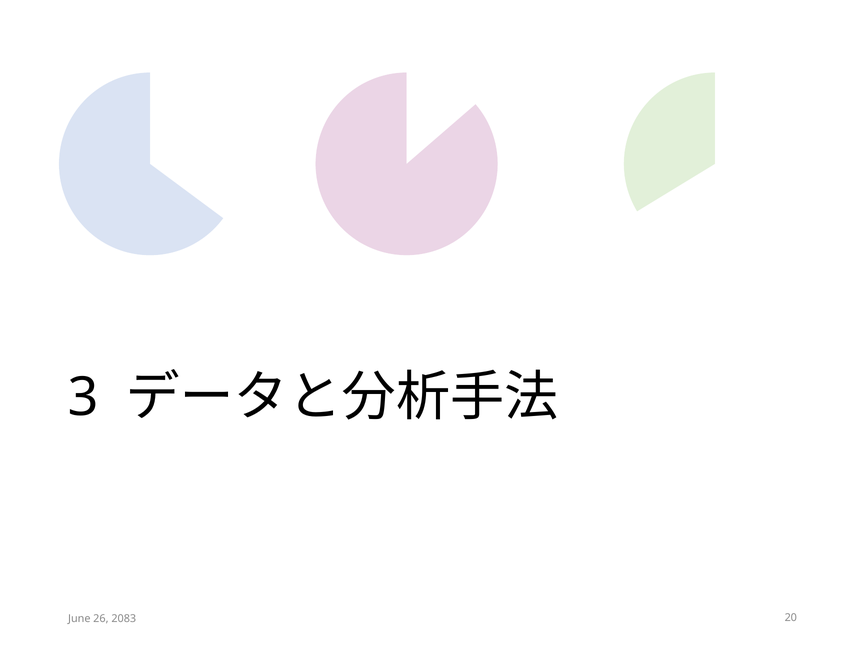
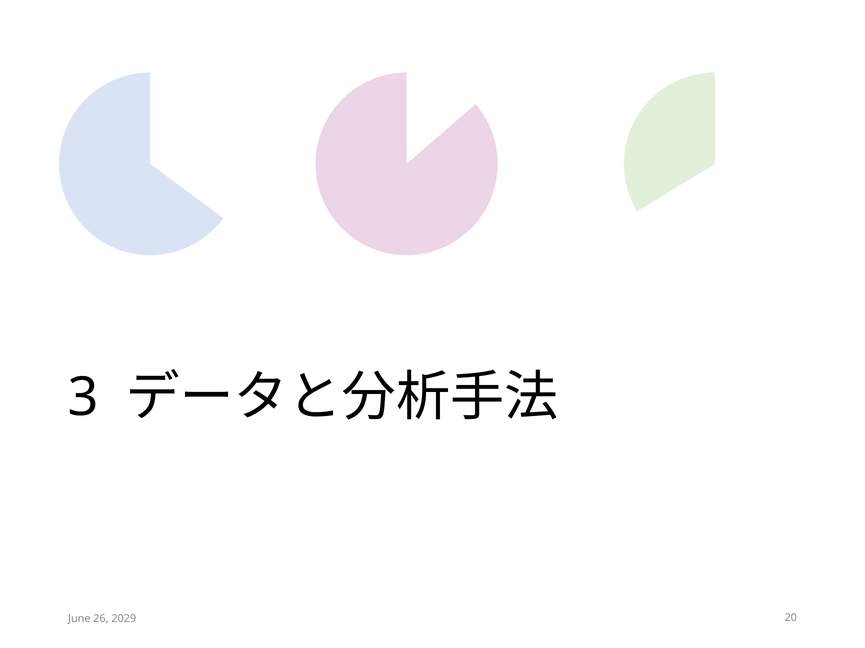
2083: 2083 -> 2029
